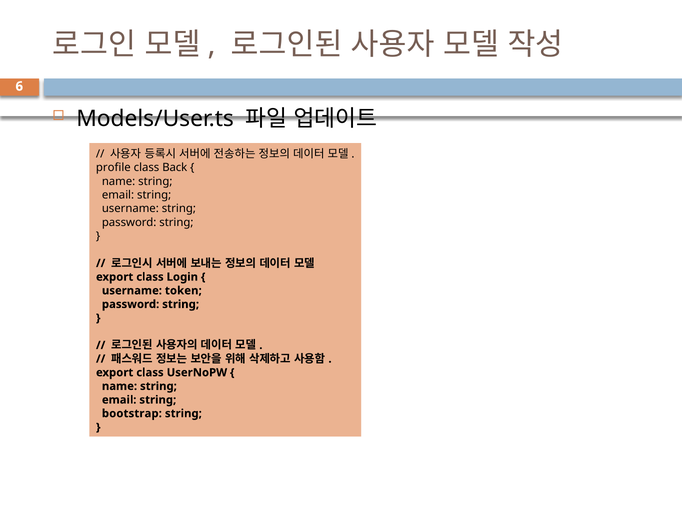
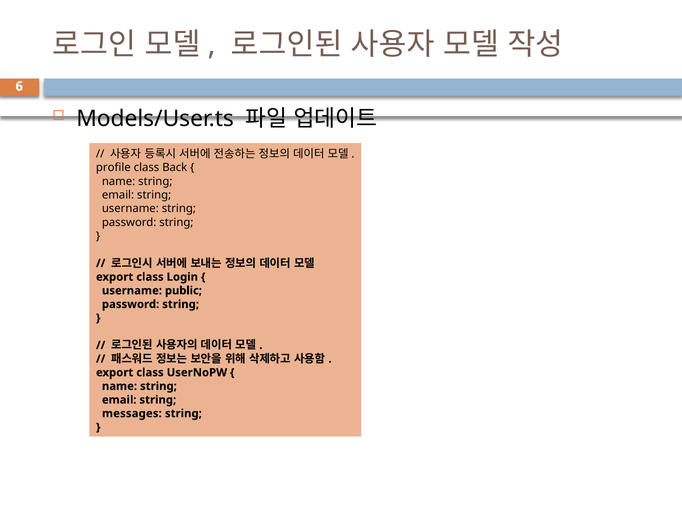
token: token -> public
bootstrap: bootstrap -> messages
